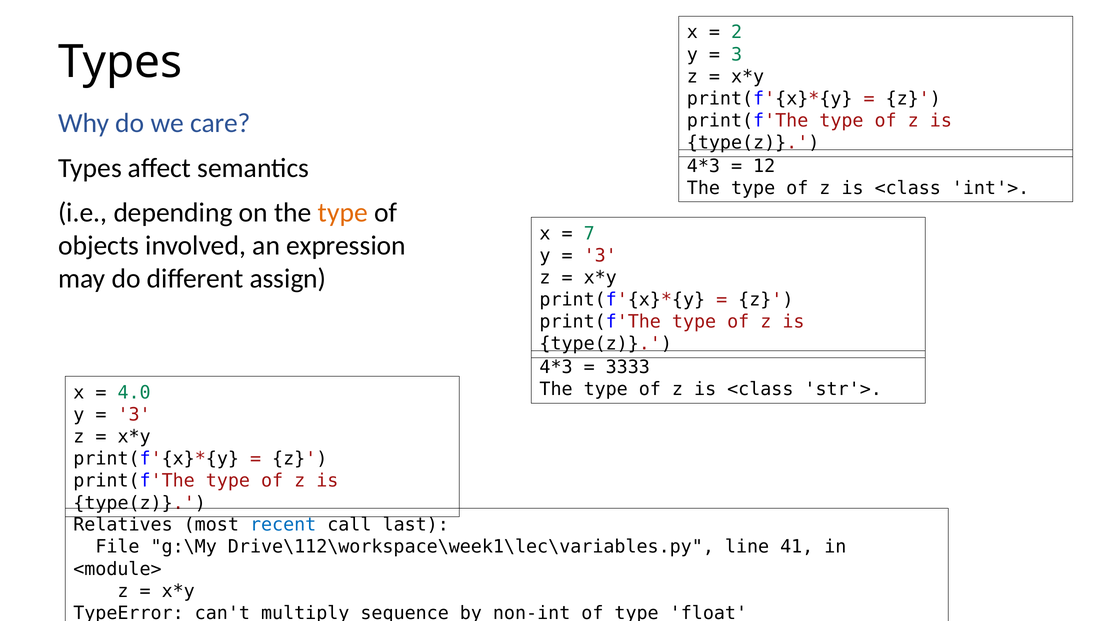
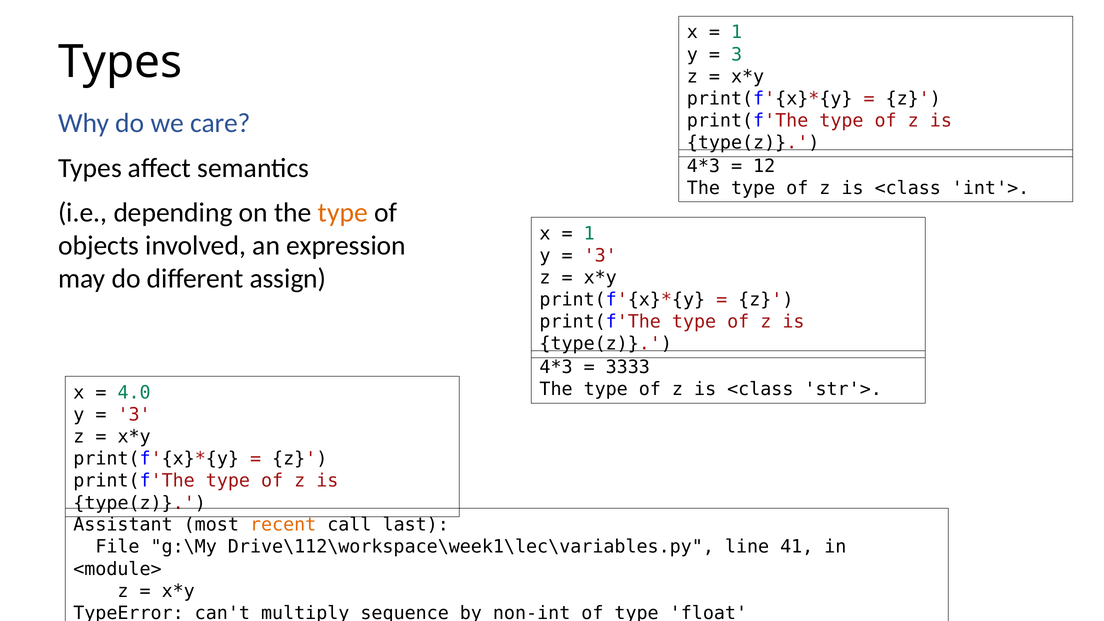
2 at (737, 32): 2 -> 1
7 at (589, 234): 7 -> 1
Relatives: Relatives -> Assistant
recent colour: blue -> orange
